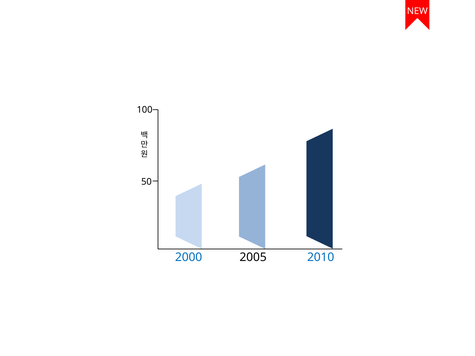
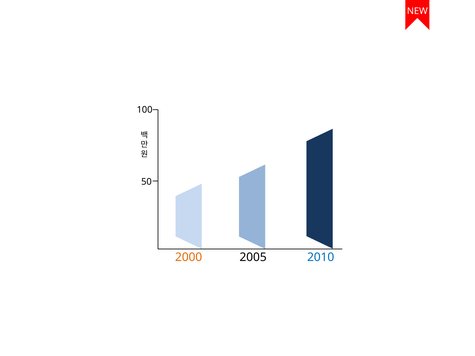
2000 colour: blue -> orange
